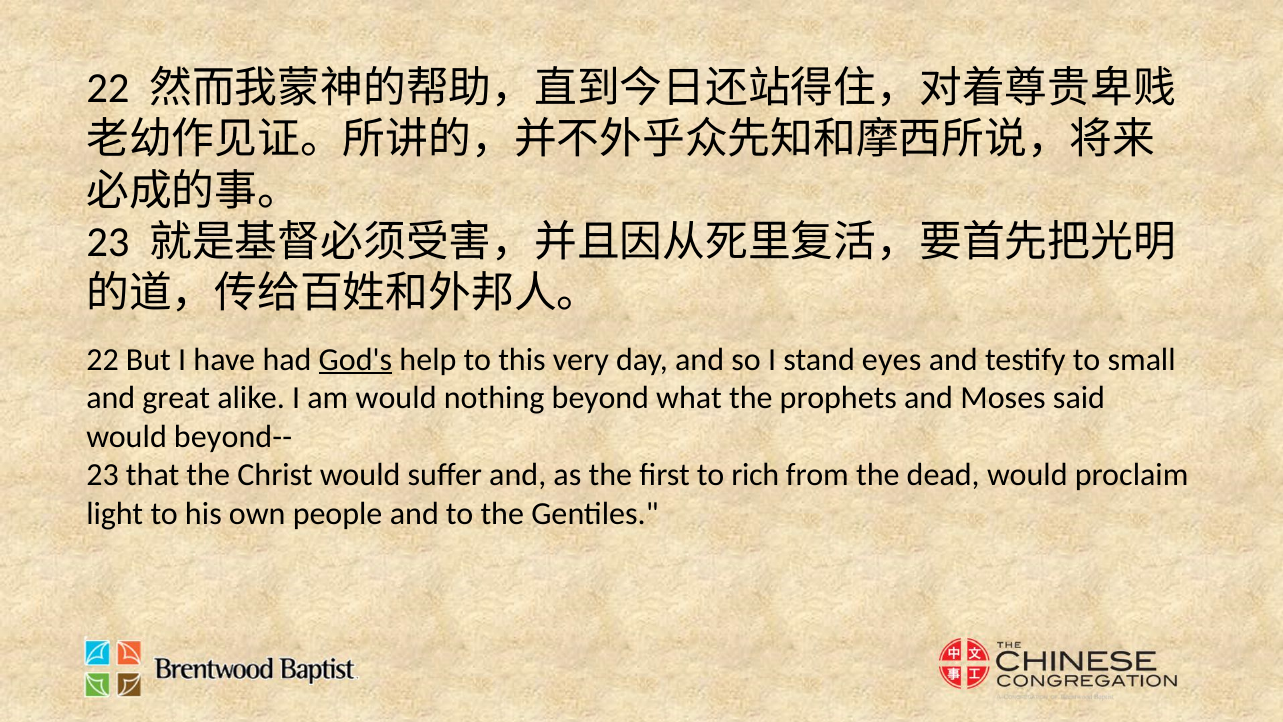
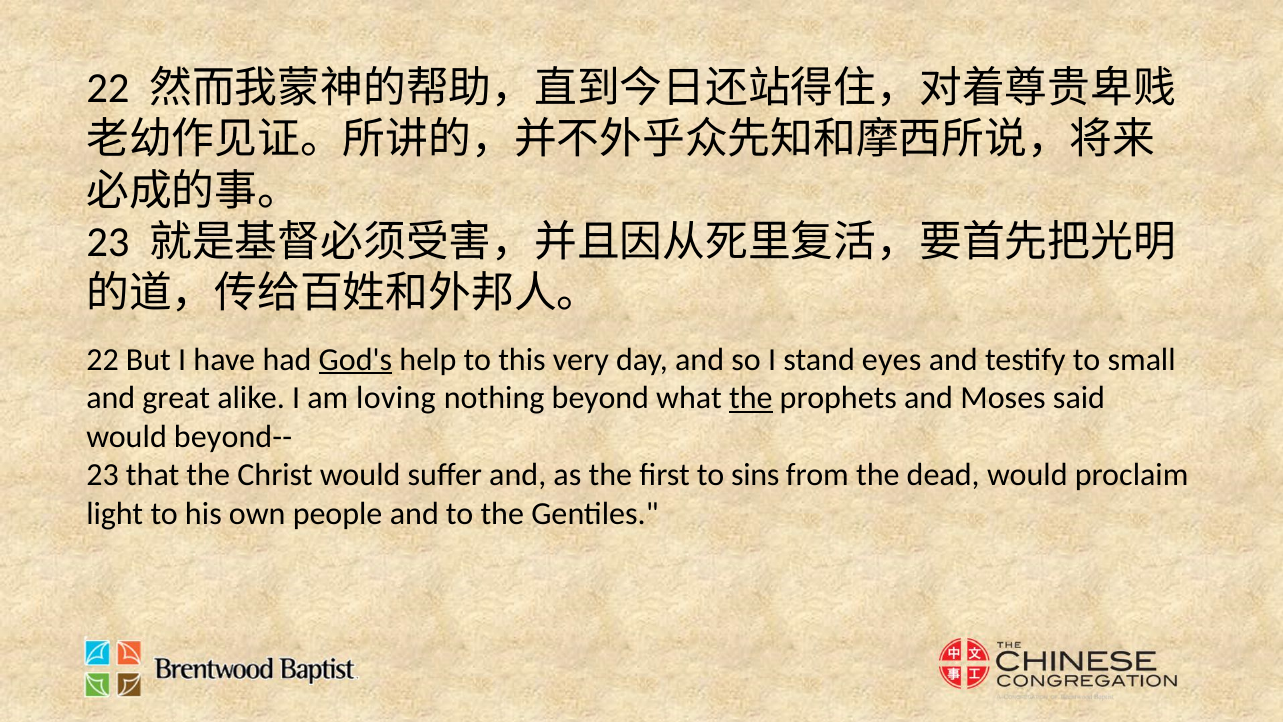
am would: would -> loving
the at (751, 398) underline: none -> present
rich: rich -> sins
